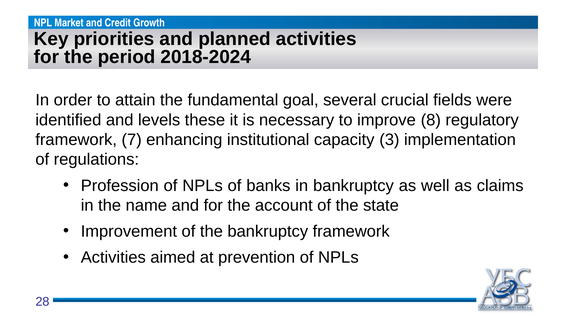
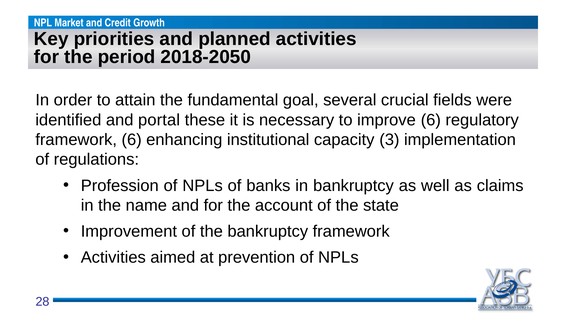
2018-2024: 2018-2024 -> 2018-2050
levels: levels -> portal
improve 8: 8 -> 6
framework 7: 7 -> 6
